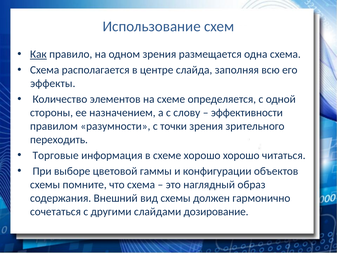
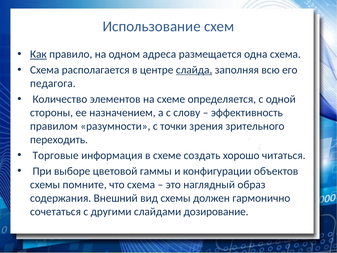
одном зрения: зрения -> адреса
слайда underline: none -> present
эффекты: эффекты -> педагога
эффективности: эффективности -> эффективность
схеме хорошо: хорошо -> создать
